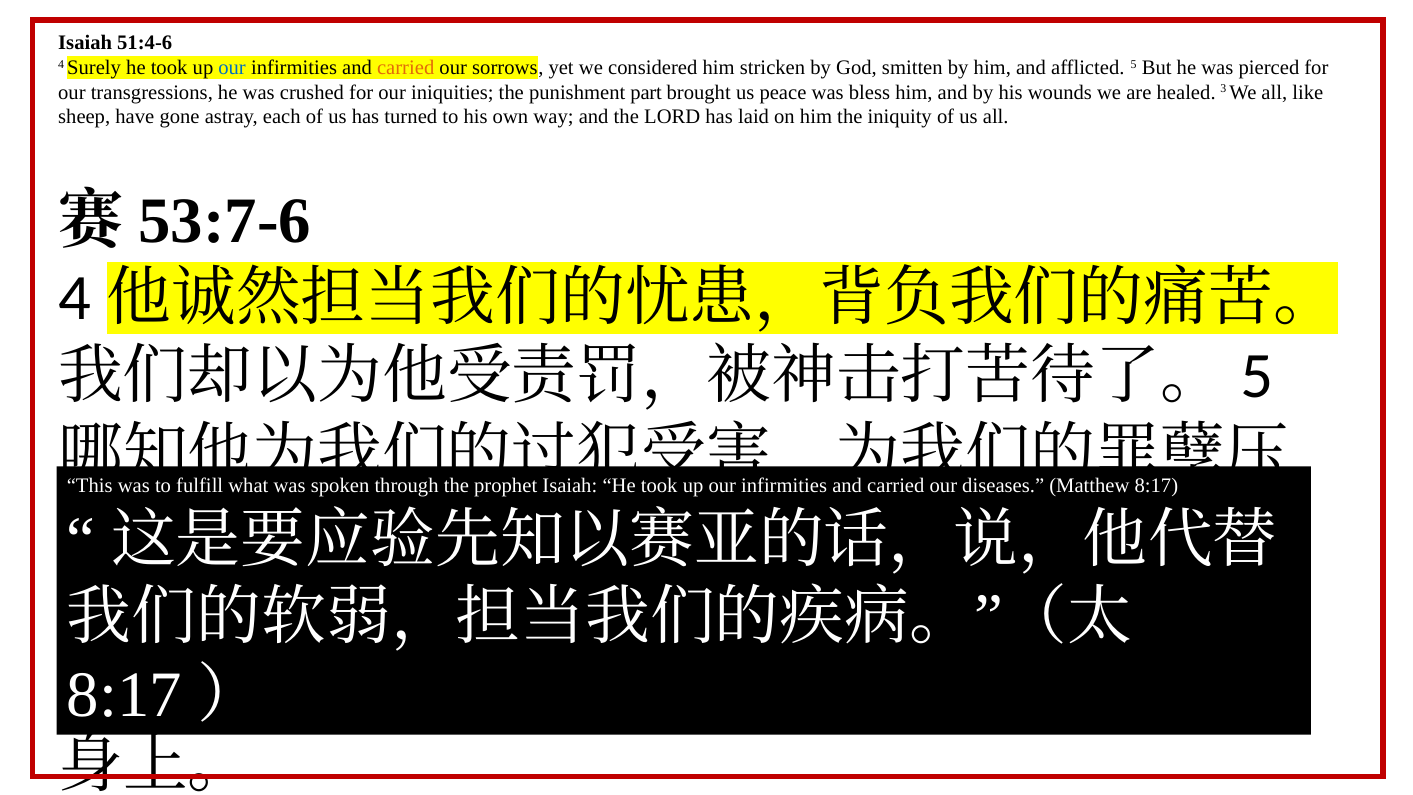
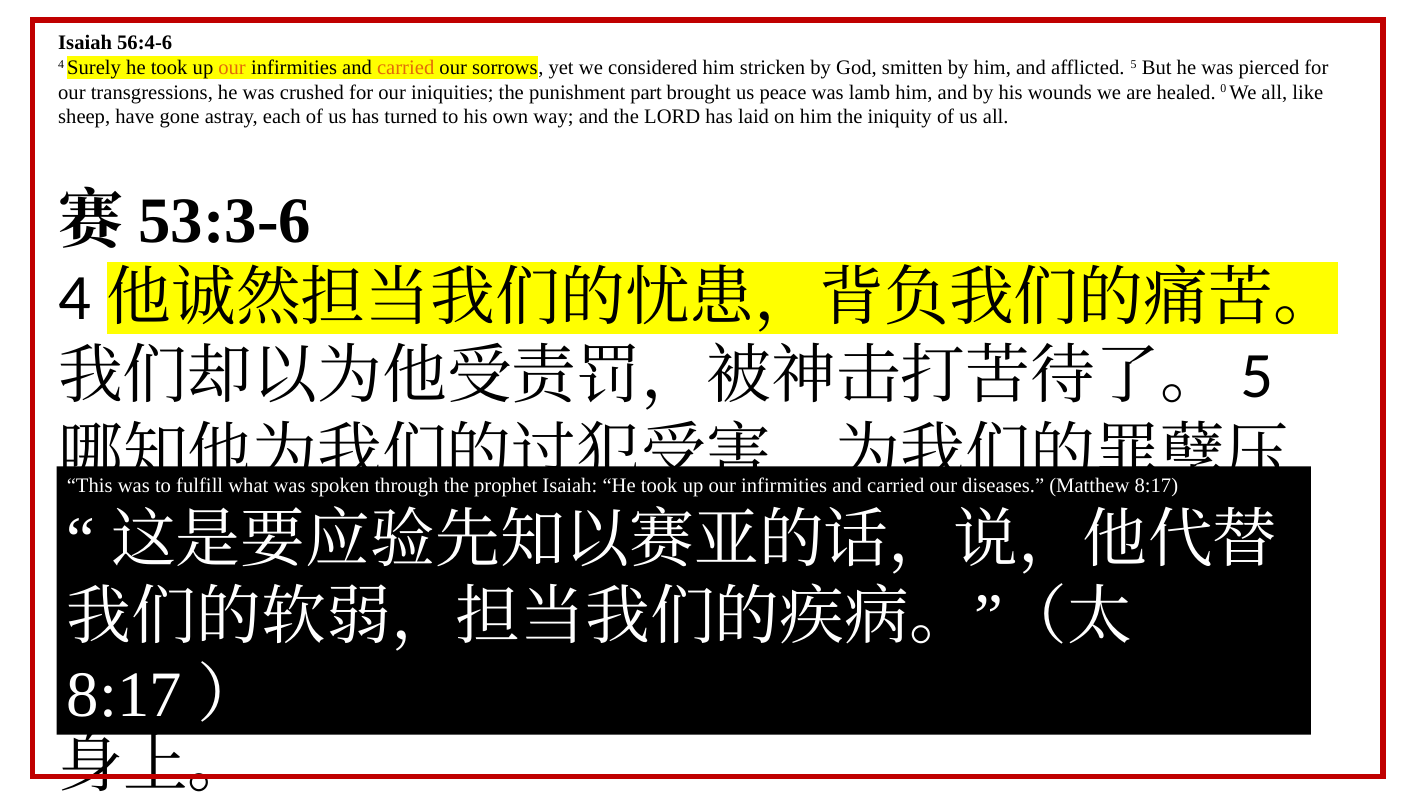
51:4-6: 51:4-6 -> 56:4-6
our at (232, 68) colour: blue -> orange
bless: bless -> lamb
3: 3 -> 0
53:7-6: 53:7-6 -> 53:3-6
